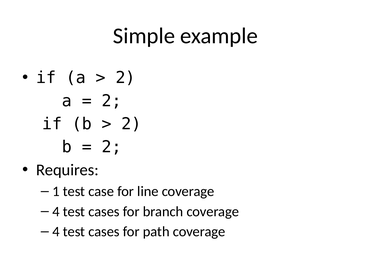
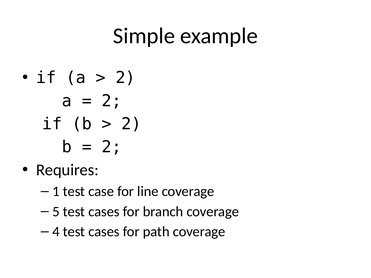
4 at (56, 212): 4 -> 5
